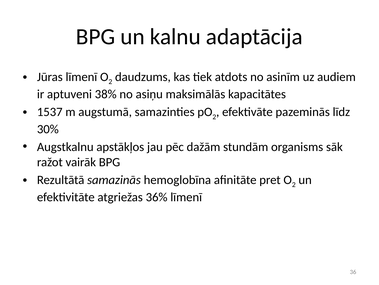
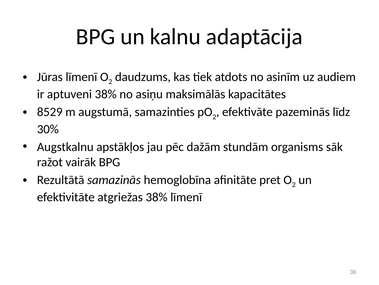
1537: 1537 -> 8529
atgriežas 36%: 36% -> 38%
